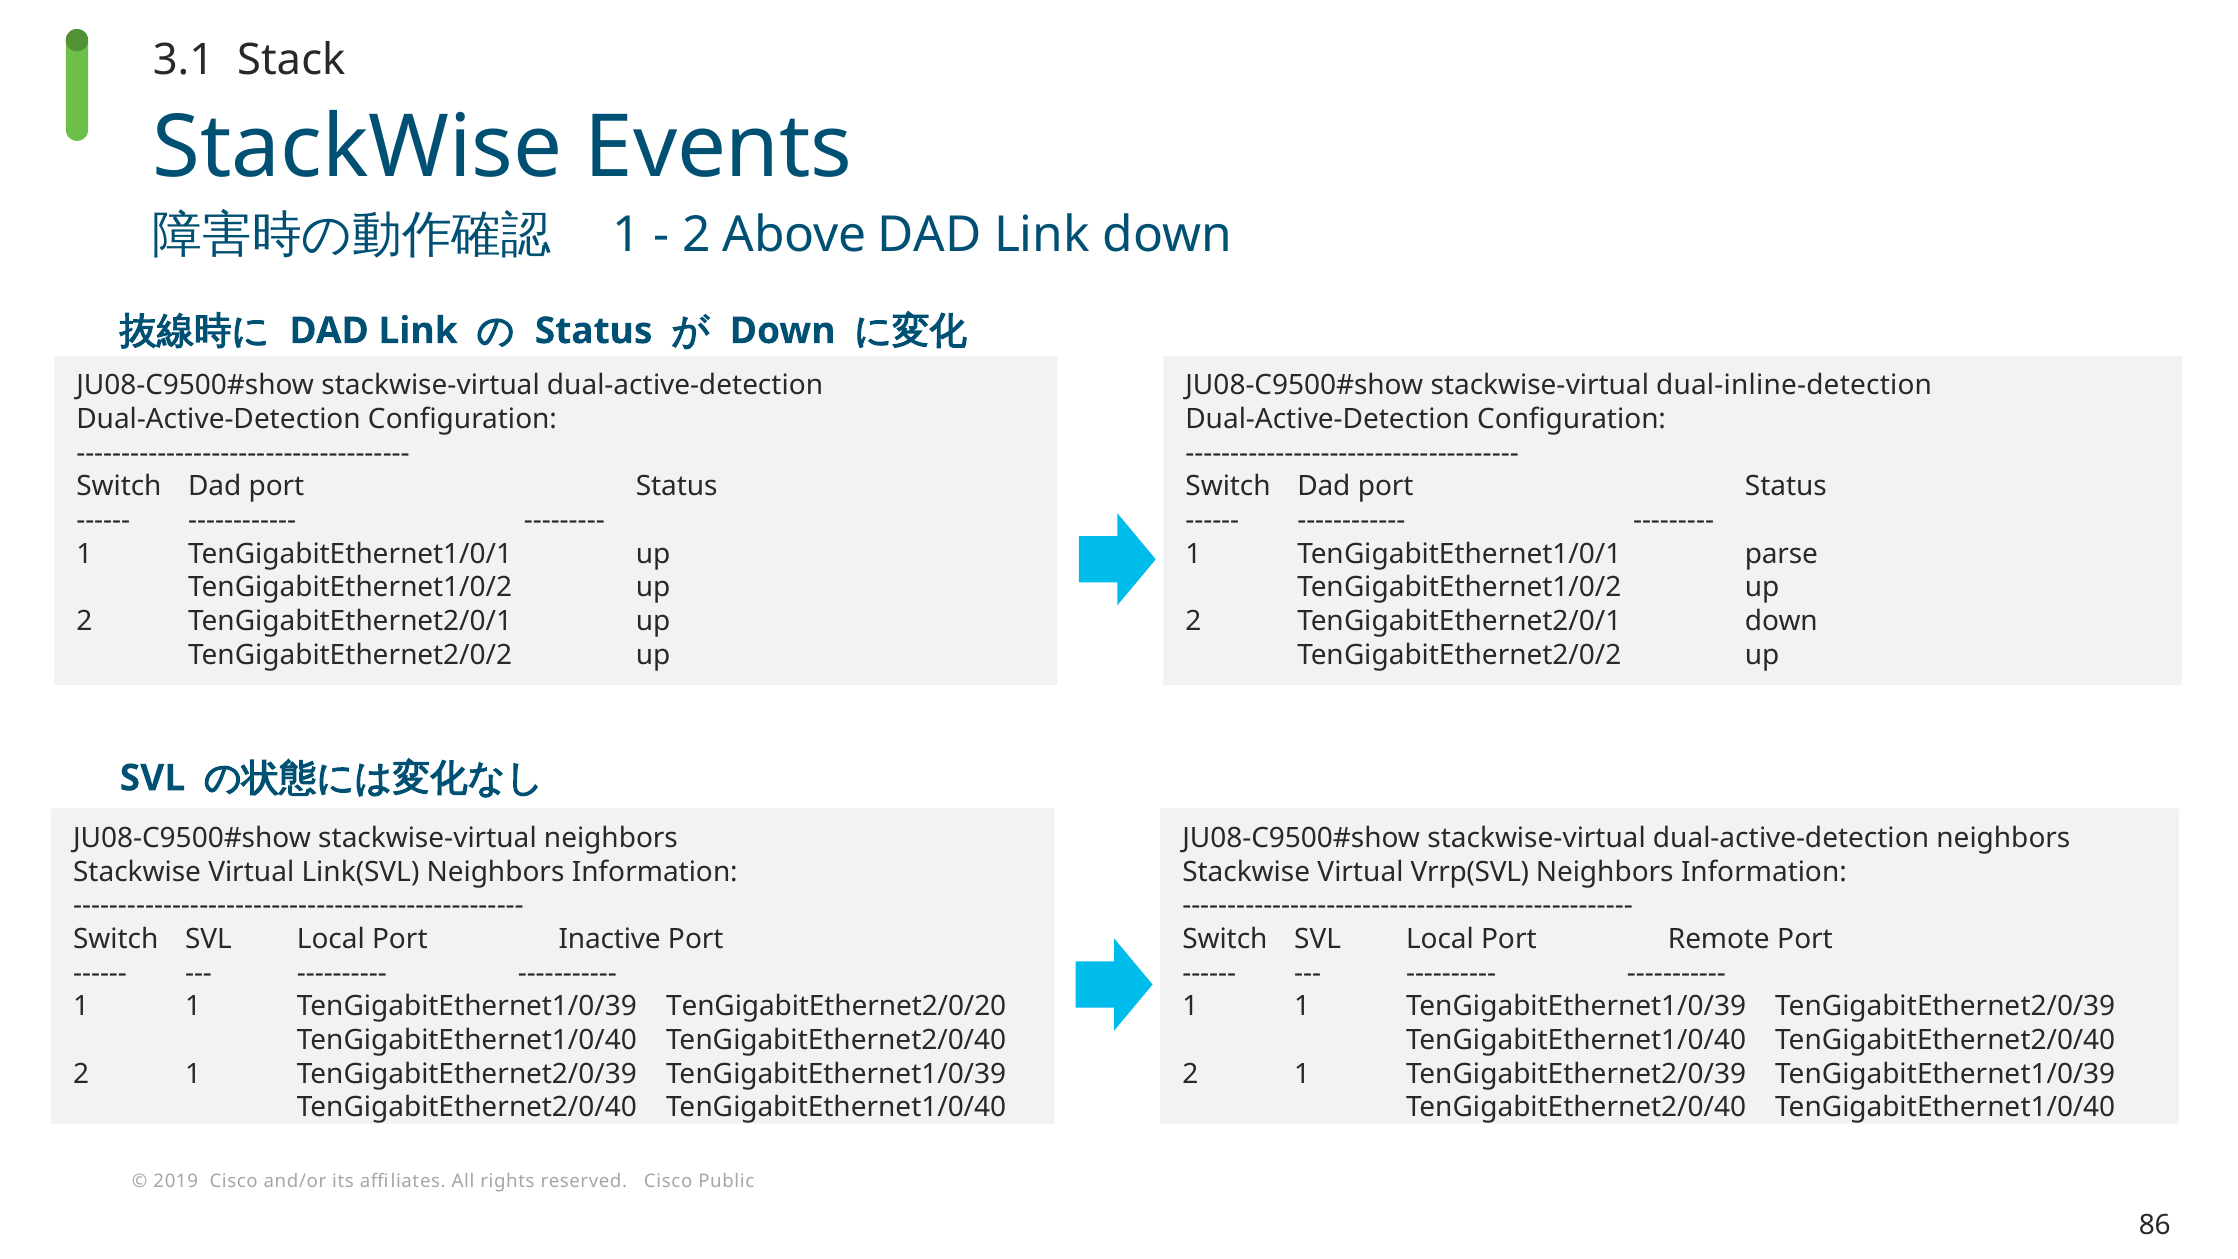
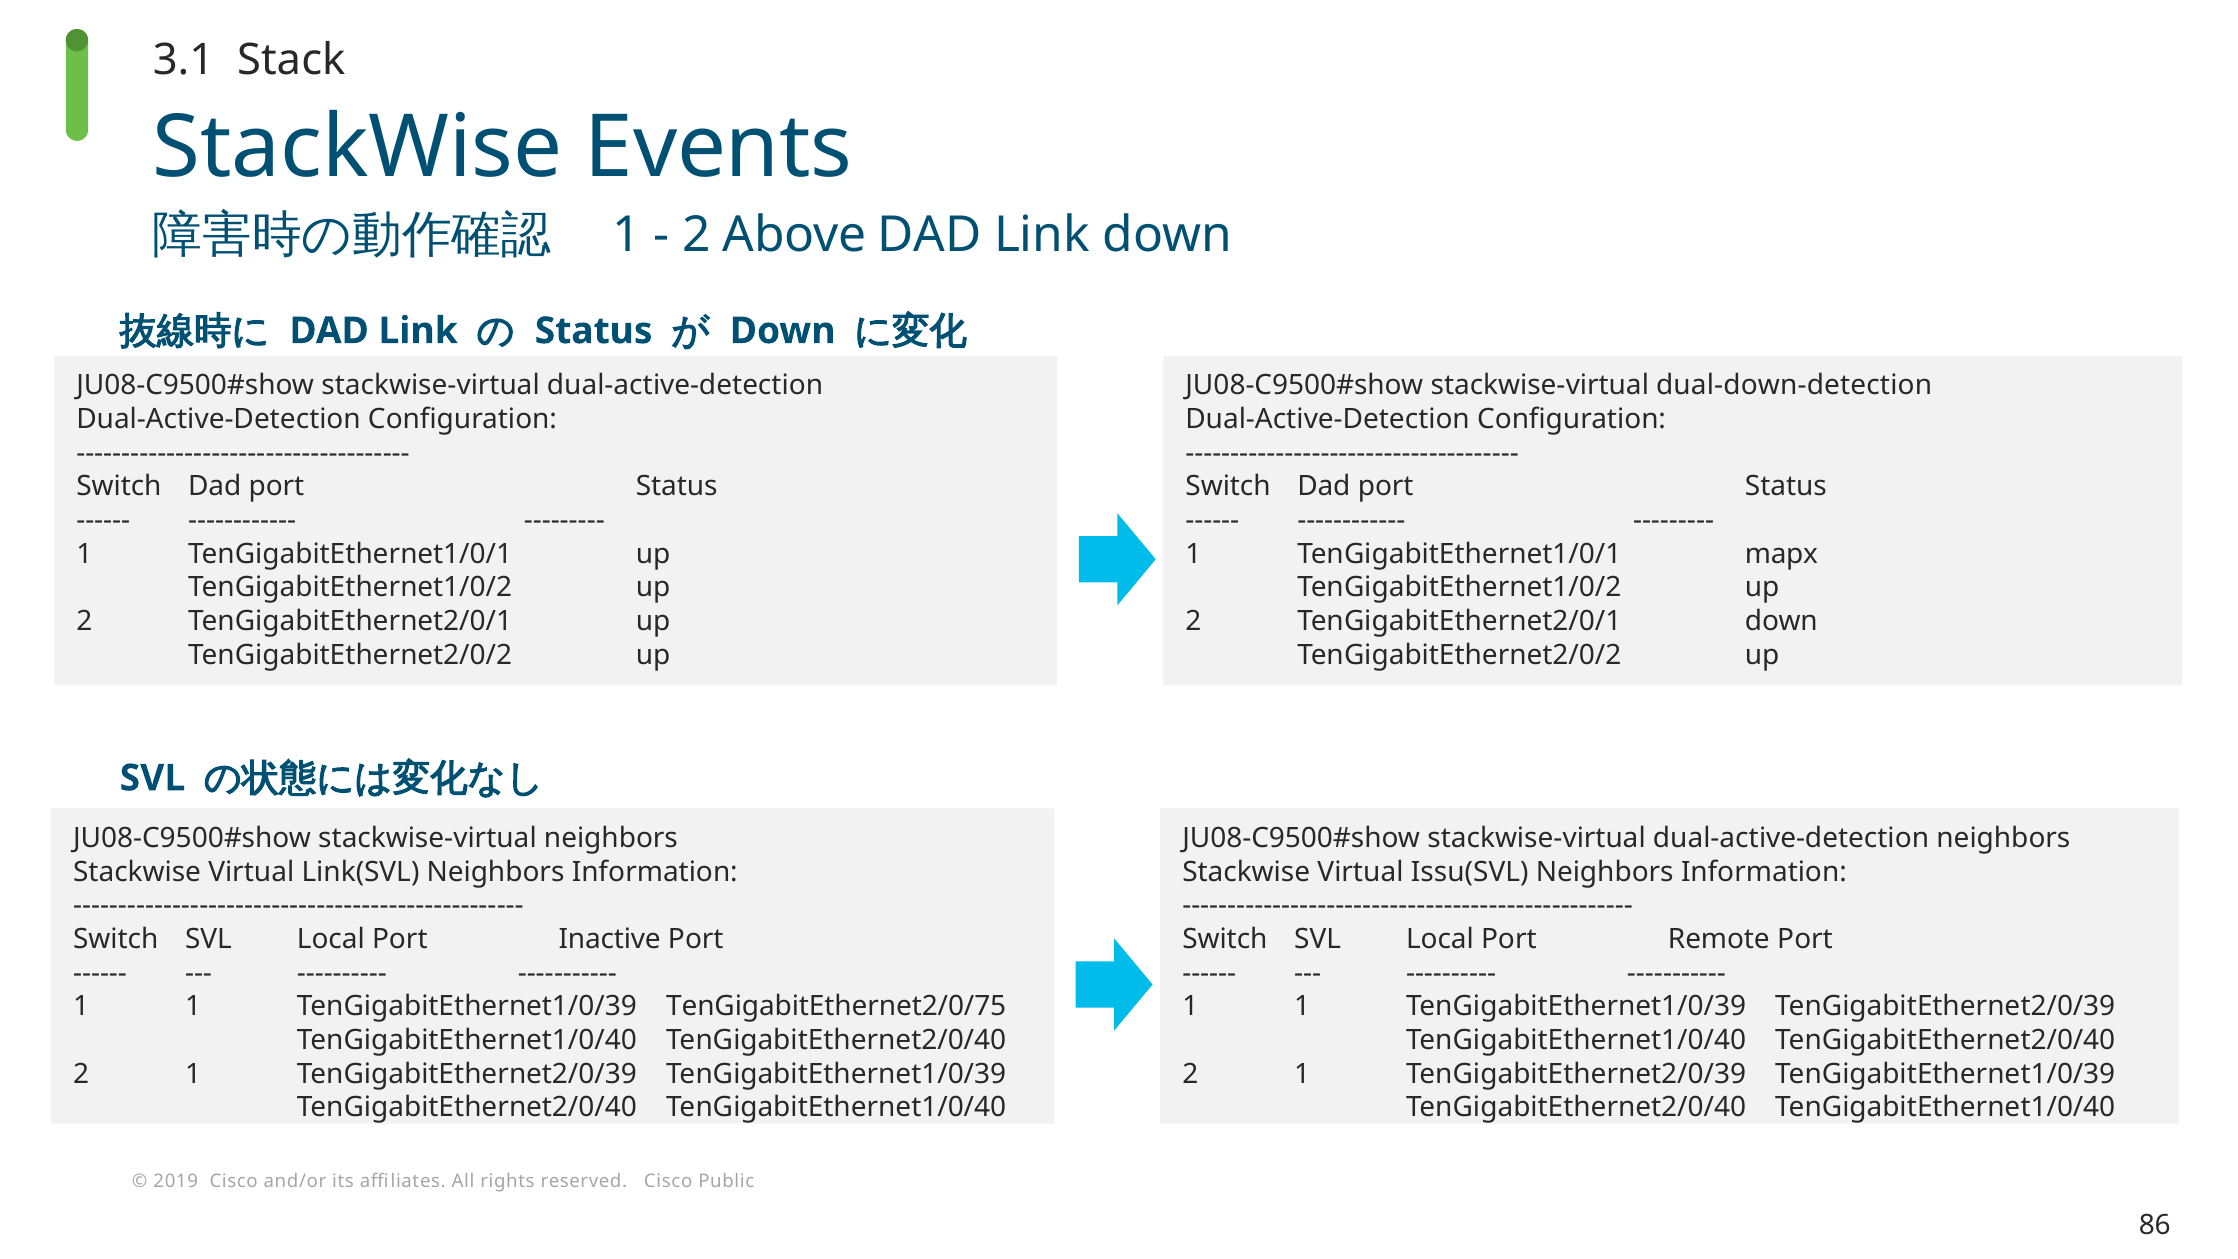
dual-inline-detection: dual-inline-detection -> dual-down-detection
parse: parse -> mapx
Vrrp(SVL: Vrrp(SVL -> Issu(SVL
TenGigabitEthernet2/0/20: TenGigabitEthernet2/0/20 -> TenGigabitEthernet2/0/75
